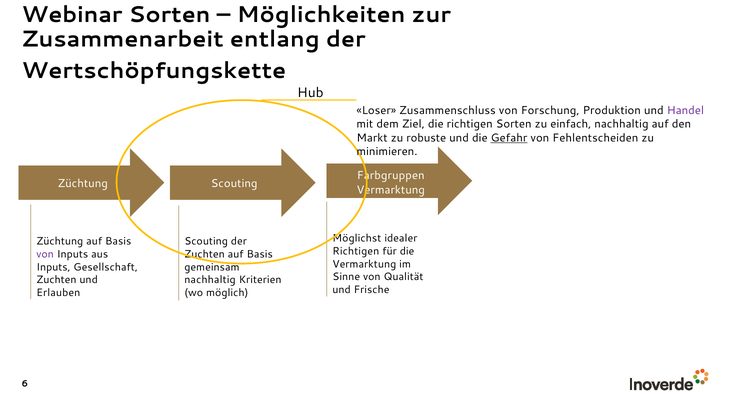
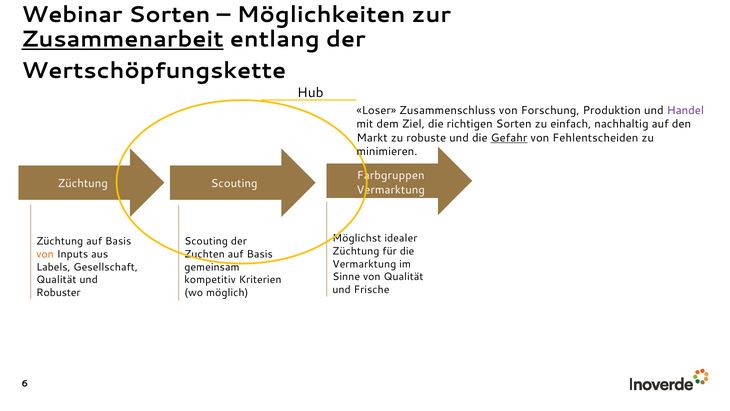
Zusammenarbeit underline: none -> present
Richtigen at (356, 251): Richtigen -> Züchtung
von at (45, 254) colour: purple -> orange
Inputs at (53, 267): Inputs -> Labels
Zuchten at (56, 280): Zuchten -> Qualität
nachhaltig at (210, 280): nachhaltig -> kompetitiv
Erlauben: Erlauben -> Robuster
